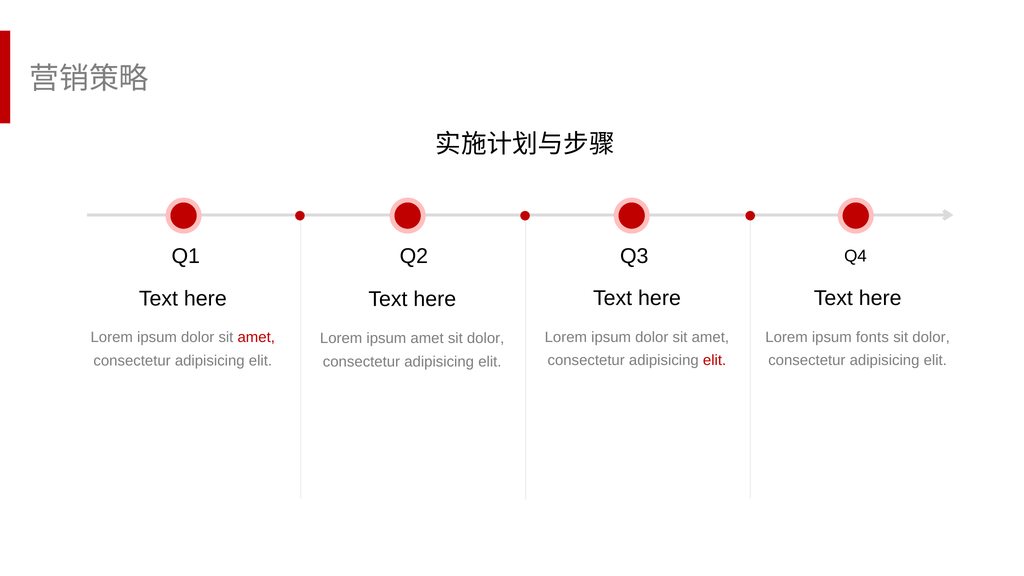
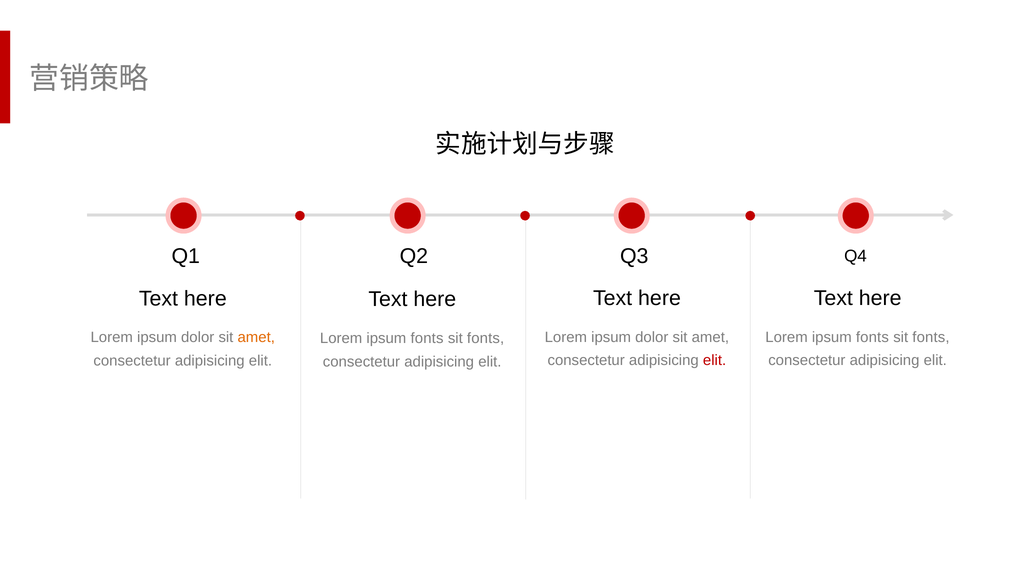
dolor at (931, 337): dolor -> fonts
amet at (256, 337) colour: red -> orange
amet at (427, 338): amet -> fonts
dolor at (486, 338): dolor -> fonts
